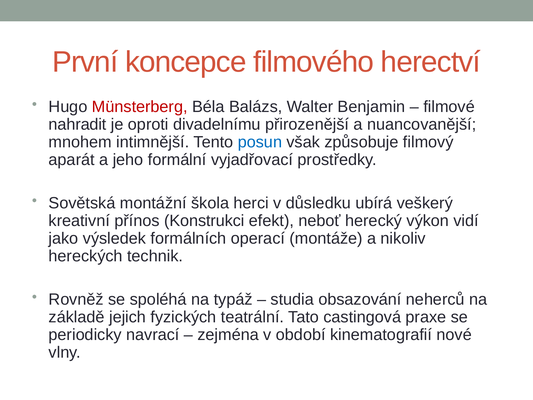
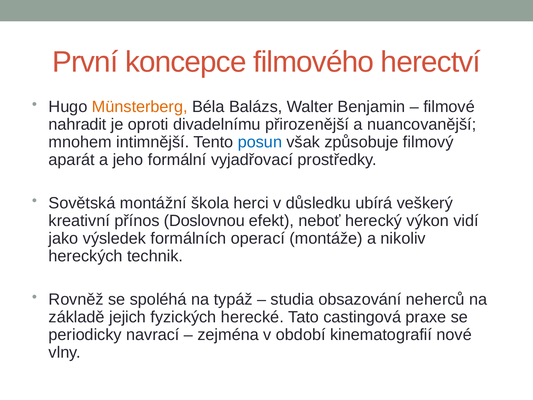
Münsterberg colour: red -> orange
Konstrukci: Konstrukci -> Doslovnou
teatrální: teatrální -> herecké
